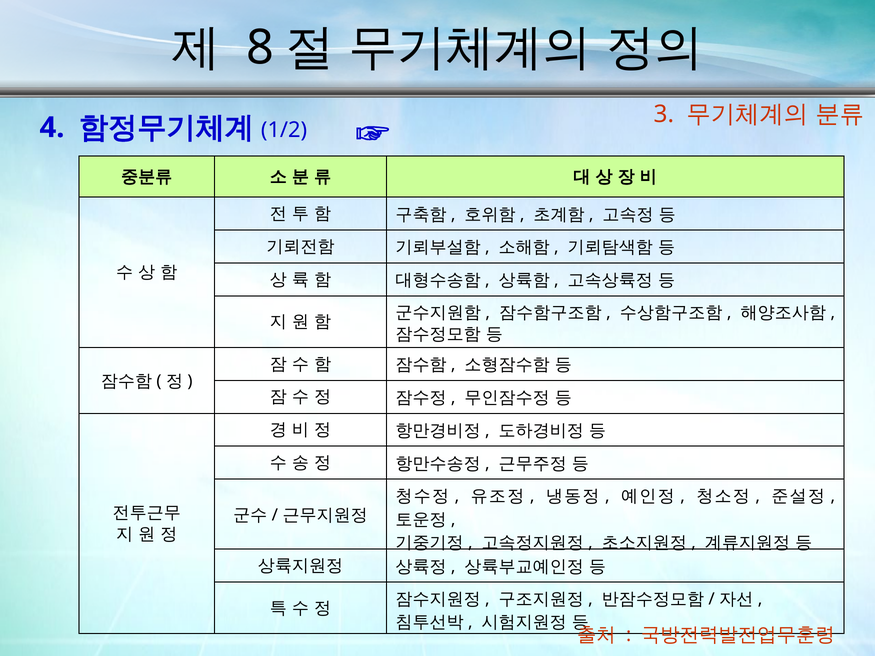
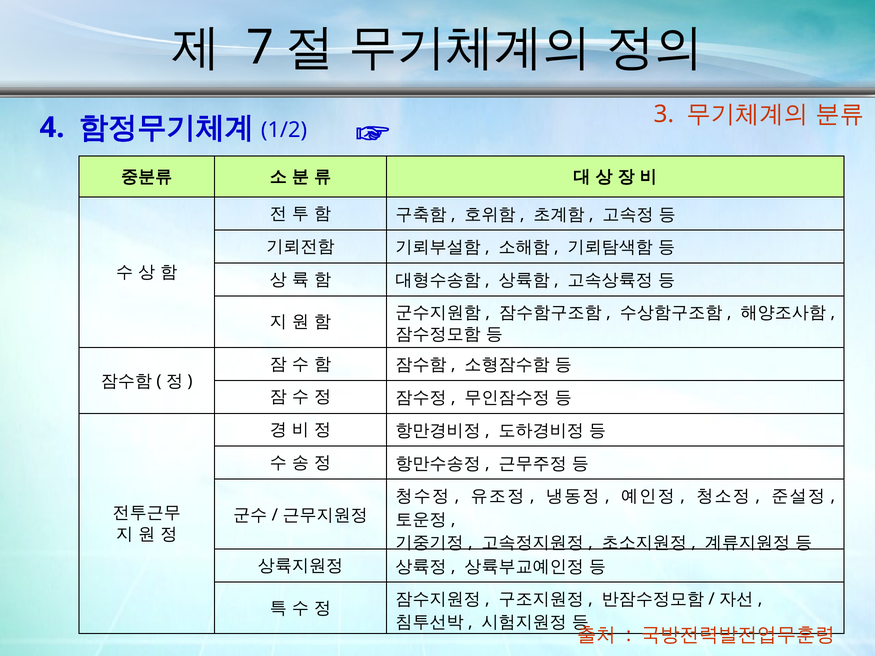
8: 8 -> 7
